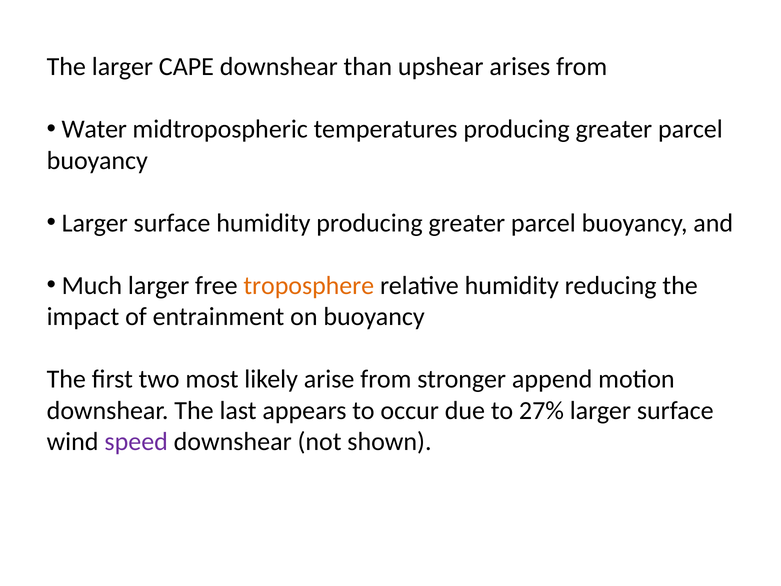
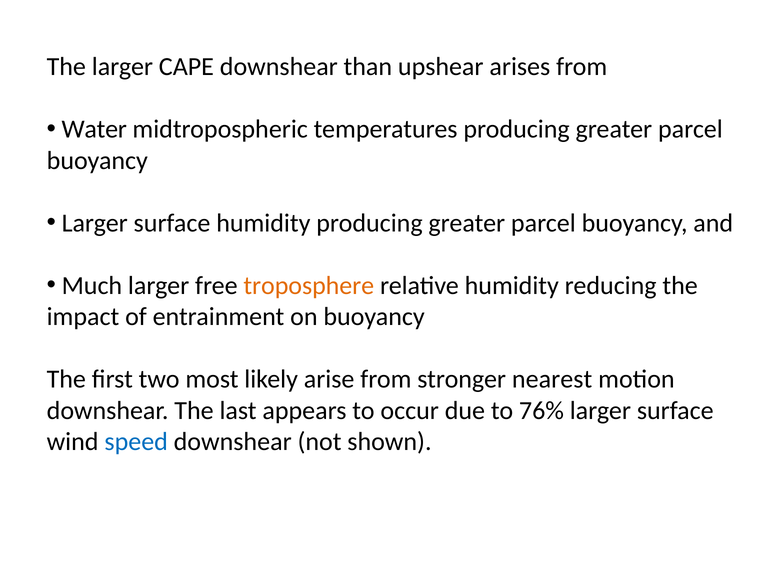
append: append -> nearest
27%: 27% -> 76%
speed colour: purple -> blue
